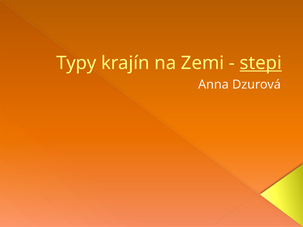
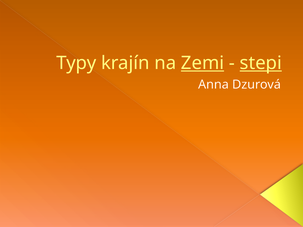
Zemi underline: none -> present
